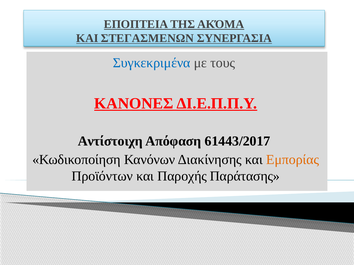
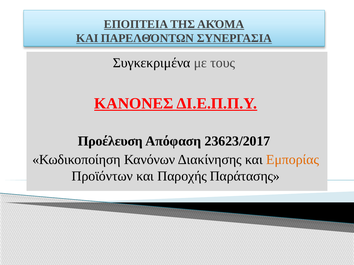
ΣΤΕΓΑΣΜΕΝΩΝ: ΣΤΕΓΑΣΜΕΝΩΝ -> ΠΑΡΕΛΘΌΝΤΩΝ
Συγκεκριμένα colour: blue -> black
Αντίστοιχη: Αντίστοιχη -> Προέλευση
61443/2017: 61443/2017 -> 23623/2017
